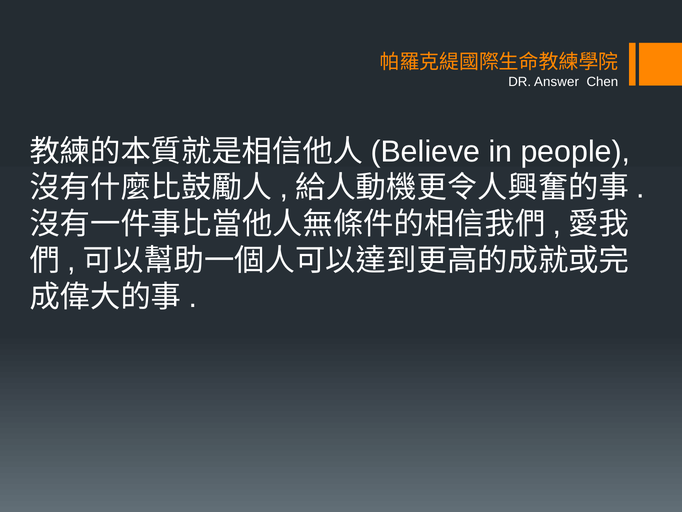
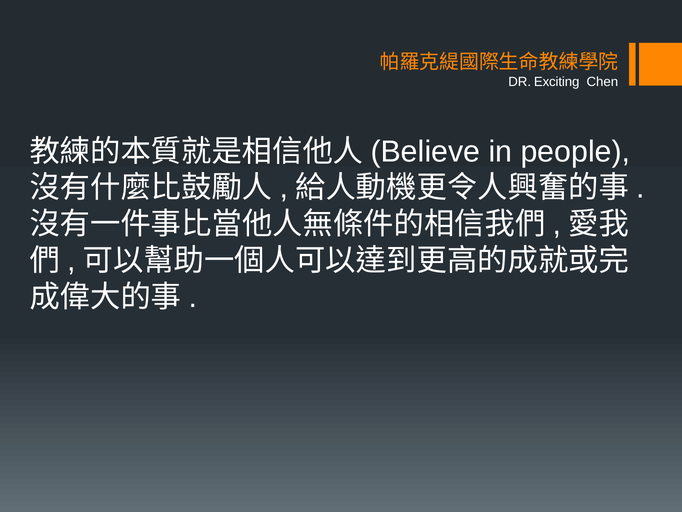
Answer: Answer -> Exciting
